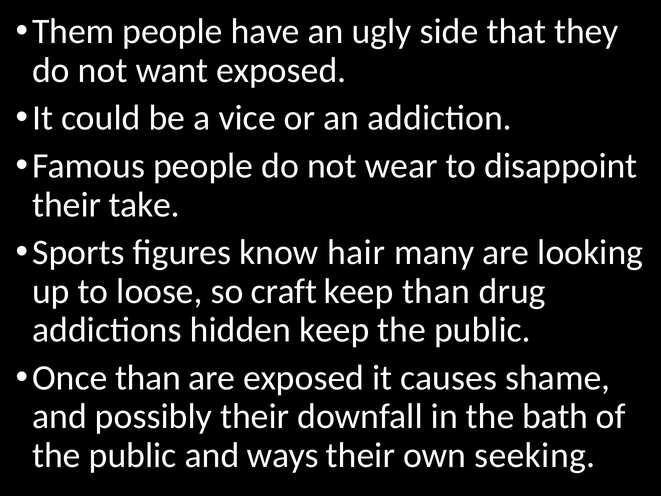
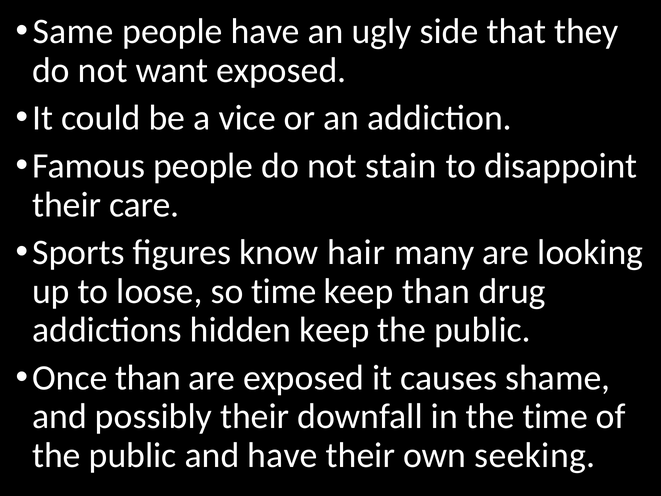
Them: Them -> Same
wear: wear -> stain
take: take -> care
so craft: craft -> time
the bath: bath -> time
and ways: ways -> have
